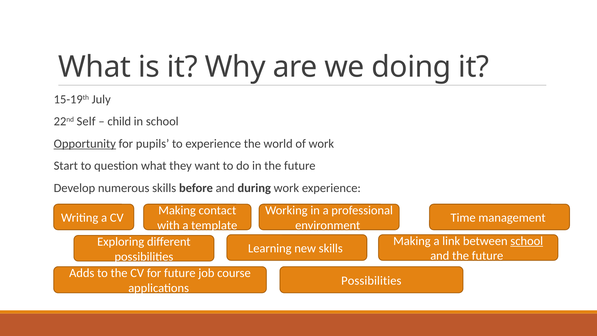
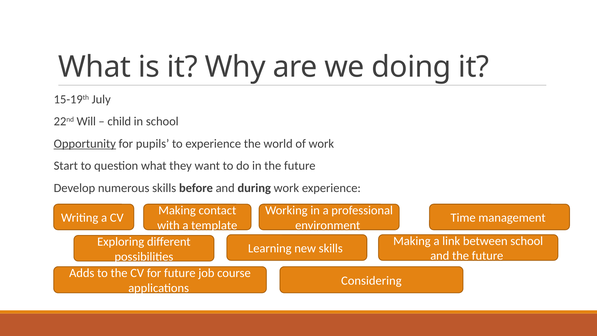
Self: Self -> Will
school at (527, 241) underline: present -> none
Possibilities at (371, 280): Possibilities -> Considering
